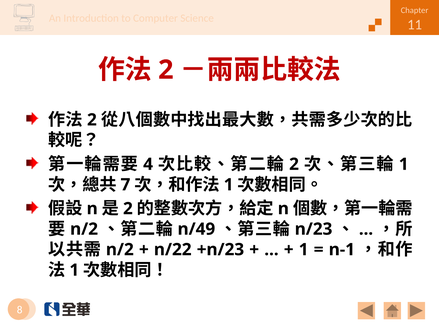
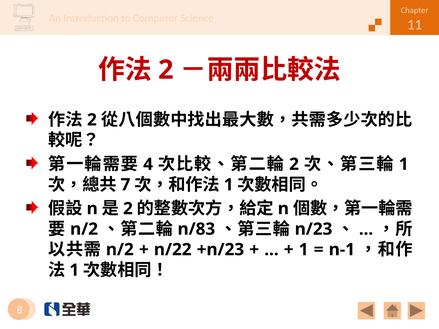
n/49: n/49 -> n/83
